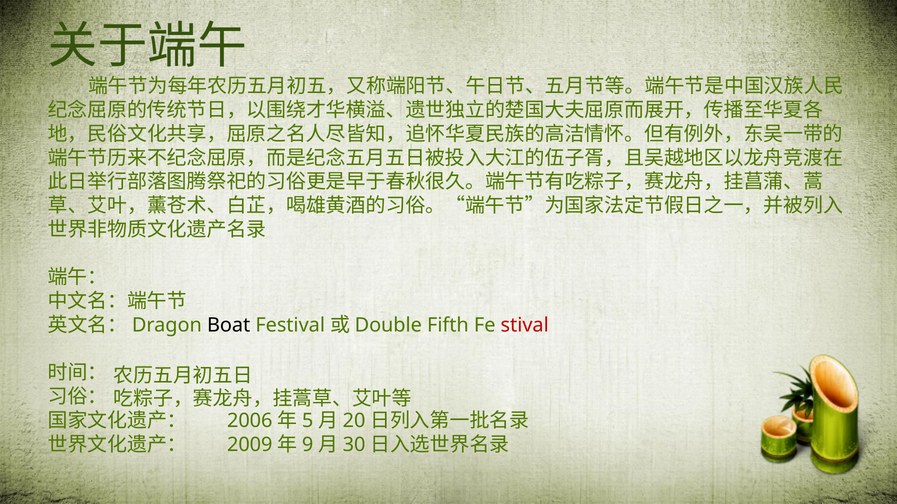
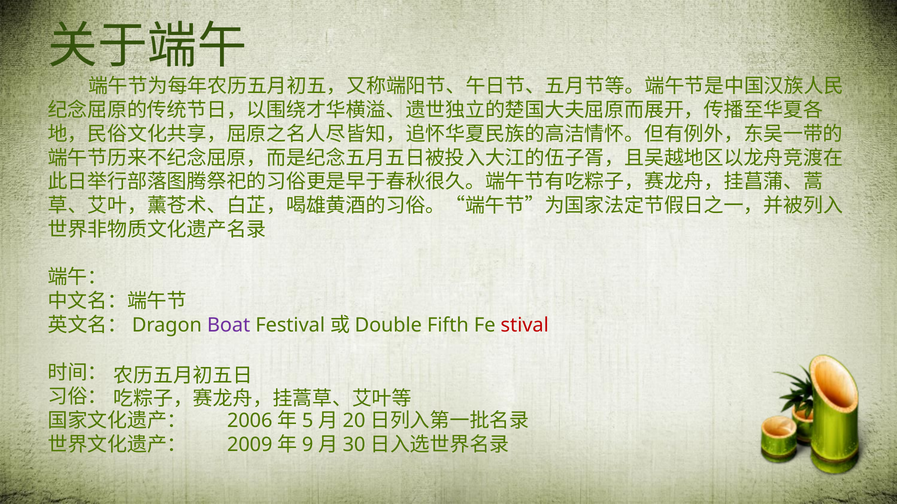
Boat colour: black -> purple
